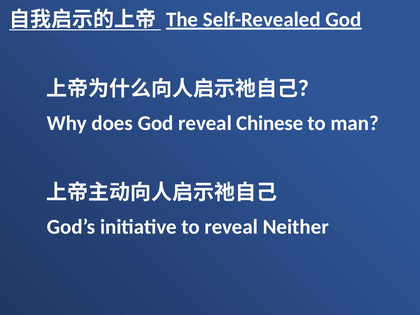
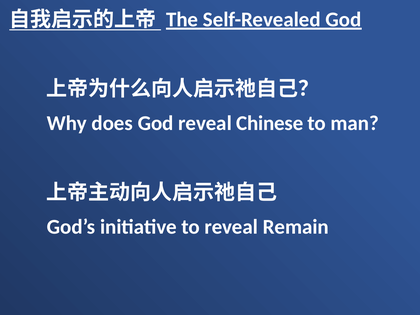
Neither: Neither -> Remain
